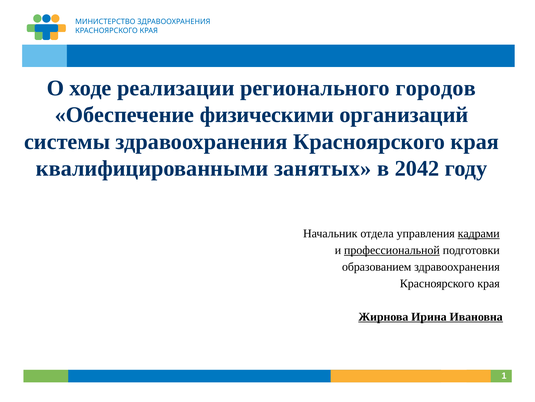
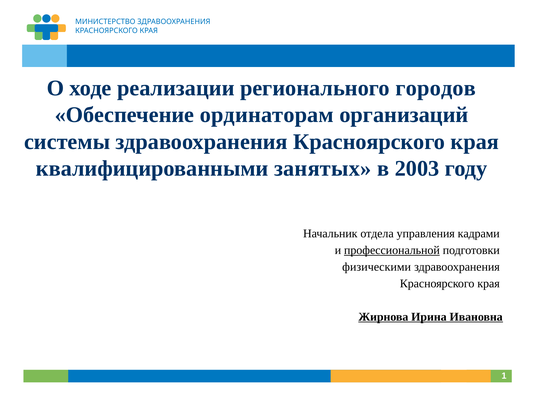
физическими: физическими -> ординаторам
2042: 2042 -> 2003
кадрами underline: present -> none
образованием: образованием -> физическими
